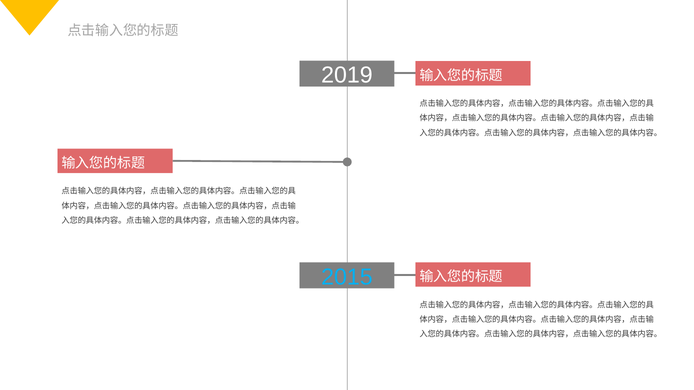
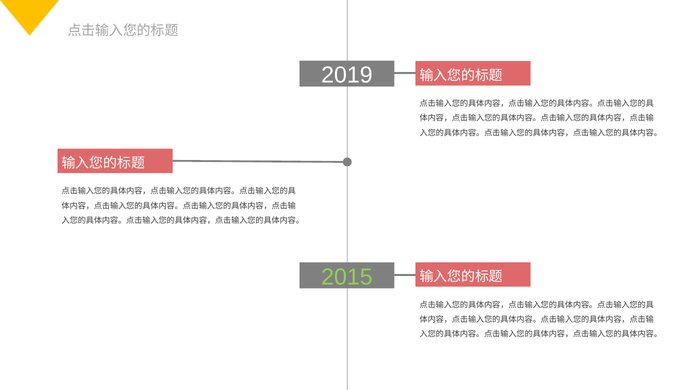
2015 colour: light blue -> light green
